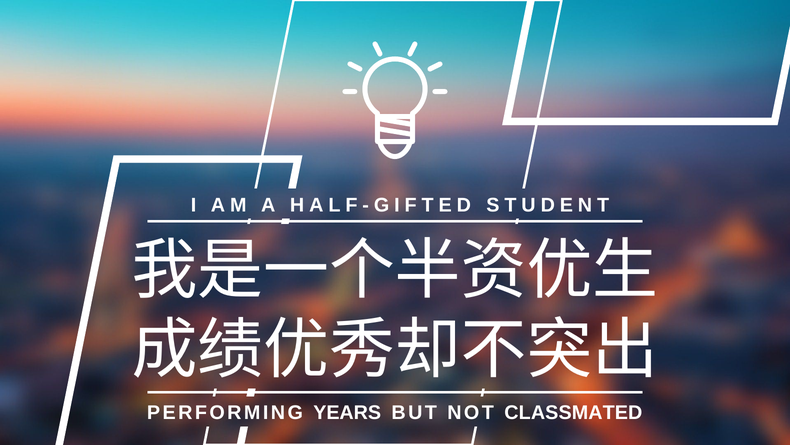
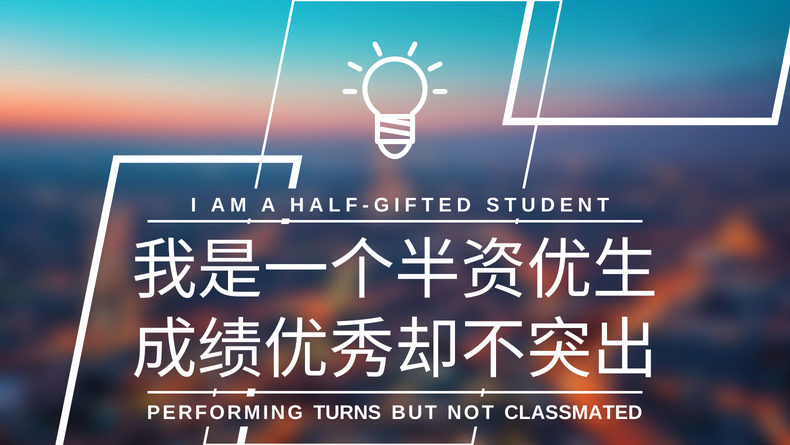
YEARS: YEARS -> TURNS
